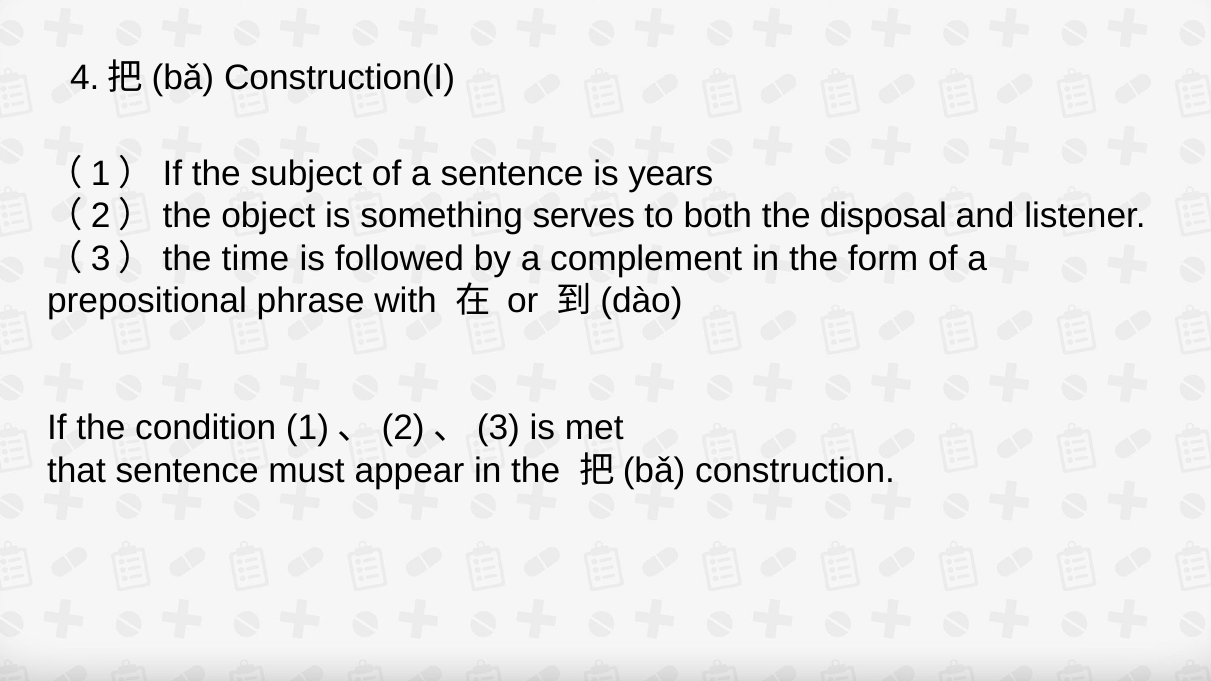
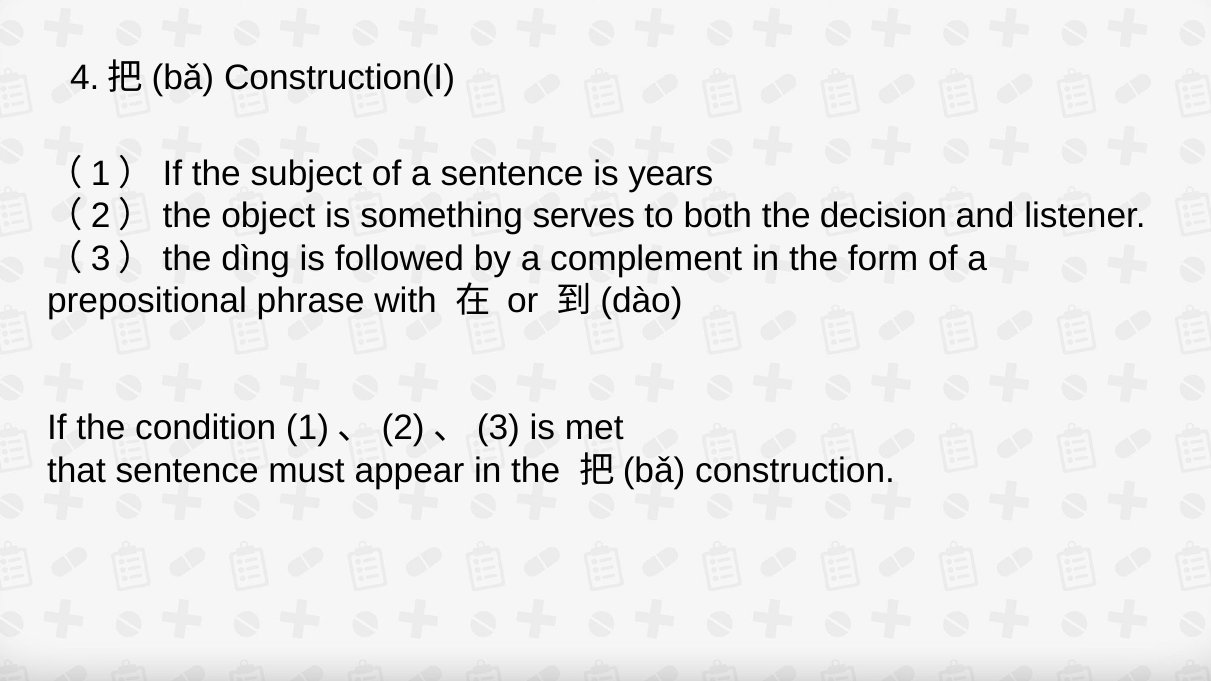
disposal: disposal -> decision
time: time -> dìng
